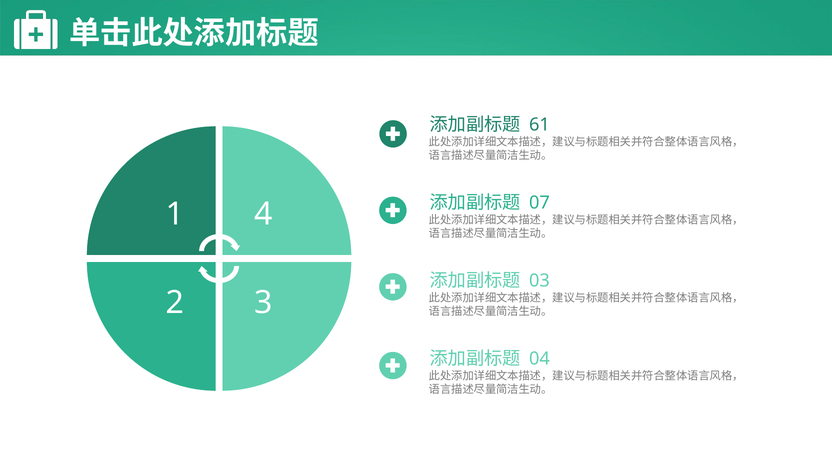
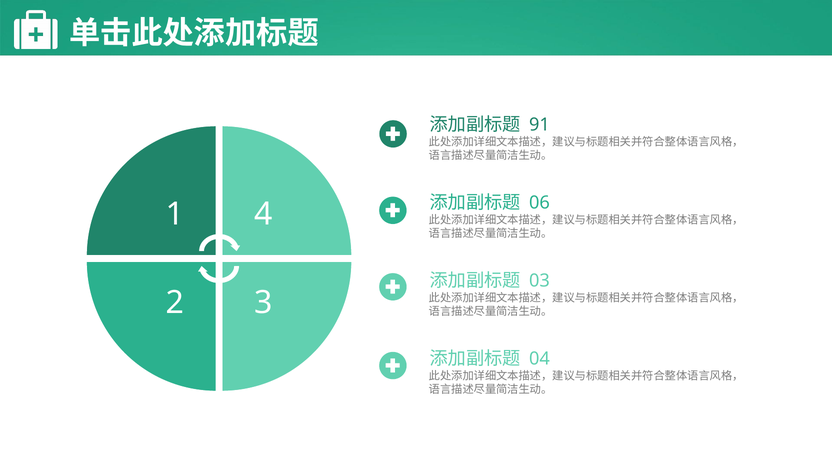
61: 61 -> 91
07: 07 -> 06
